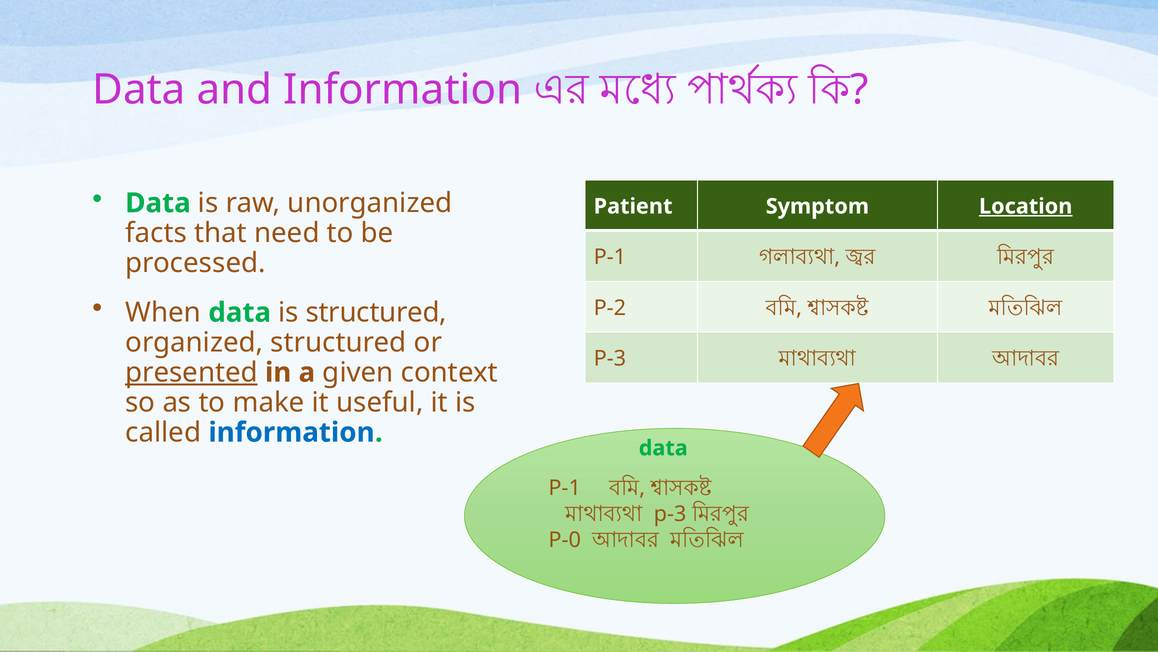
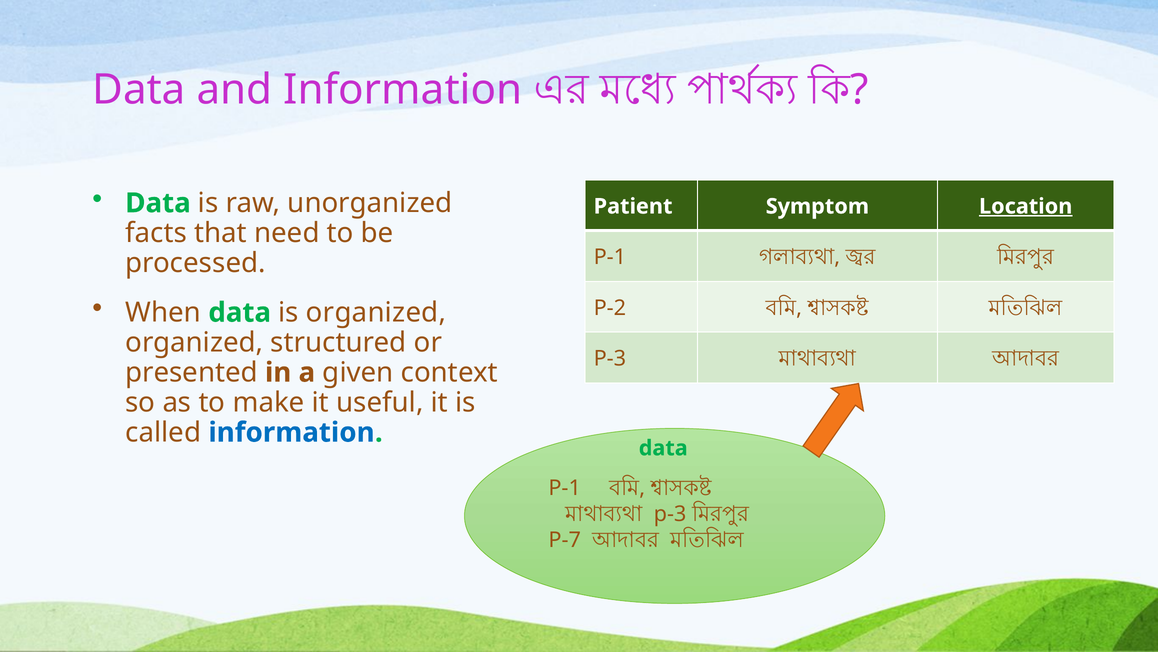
is structured: structured -> organized
presented underline: present -> none
P-0: P-0 -> P-7
